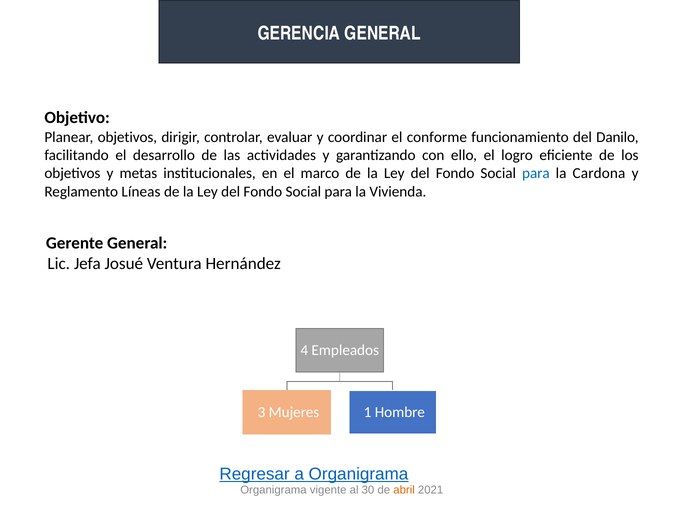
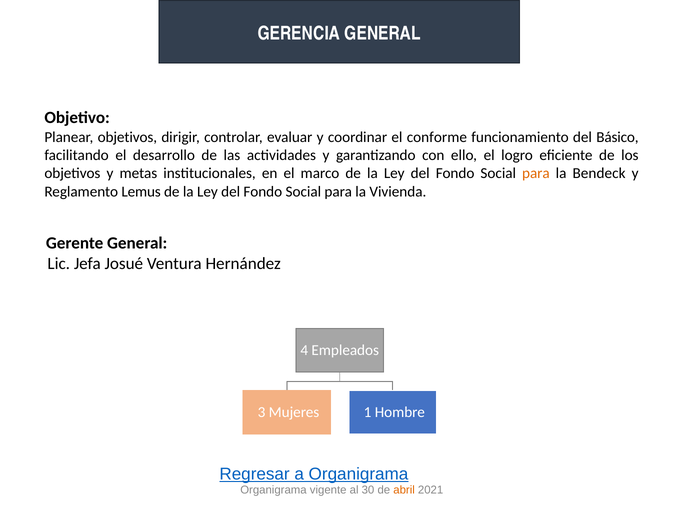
Danilo: Danilo -> Básico
para at (536, 173) colour: blue -> orange
Cardona: Cardona -> Bendeck
Líneas: Líneas -> Lemus
